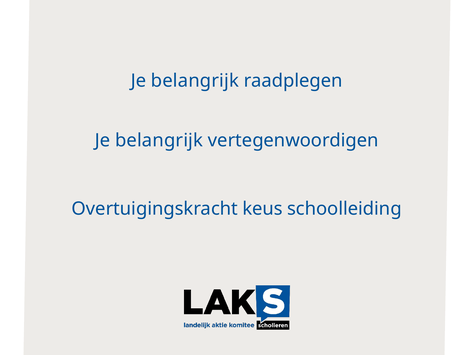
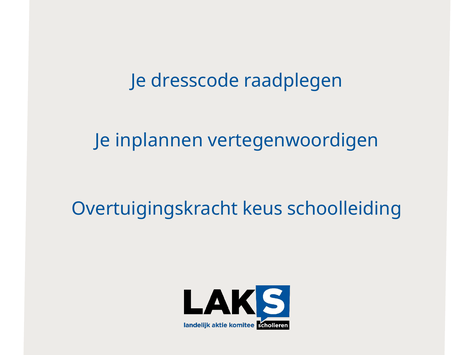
belangrijk at (195, 81): belangrijk -> dresscode
belangrijk at (159, 141): belangrijk -> inplannen
